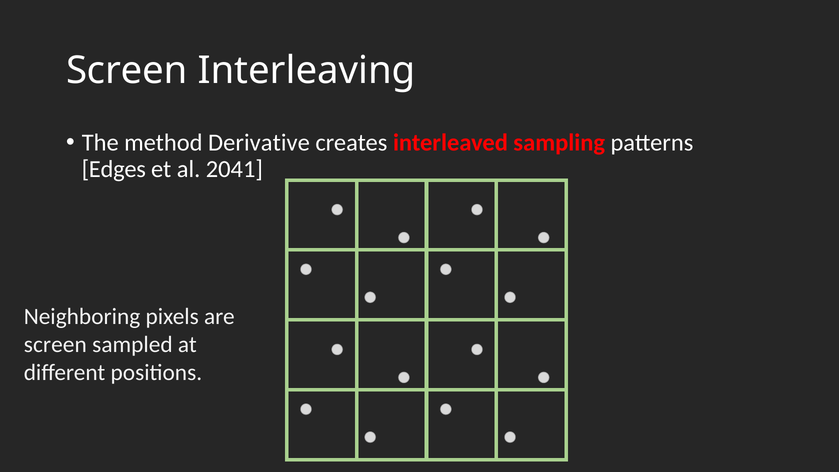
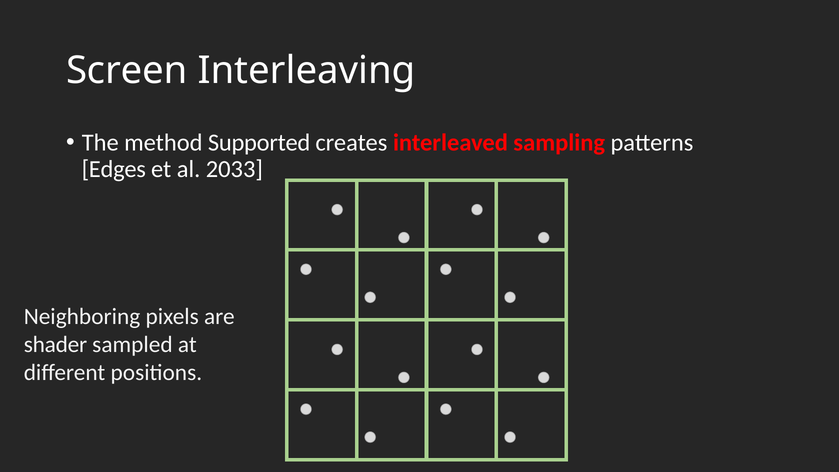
Derivative: Derivative -> Supported
2041: 2041 -> 2033
screen at (55, 344): screen -> shader
